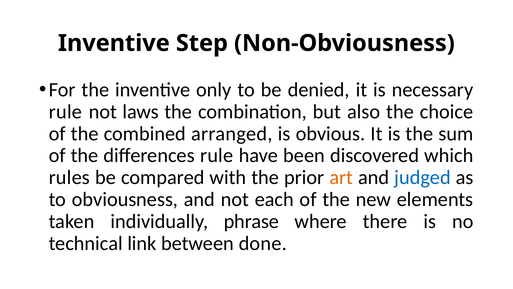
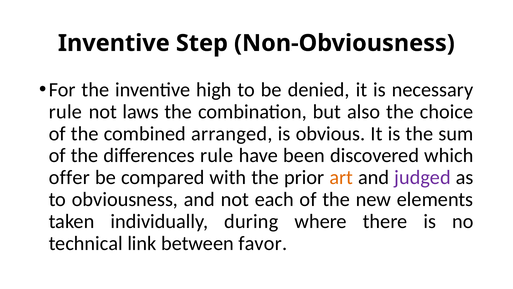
only: only -> high
rules: rules -> offer
judged colour: blue -> purple
phrase: phrase -> during
done: done -> favor
